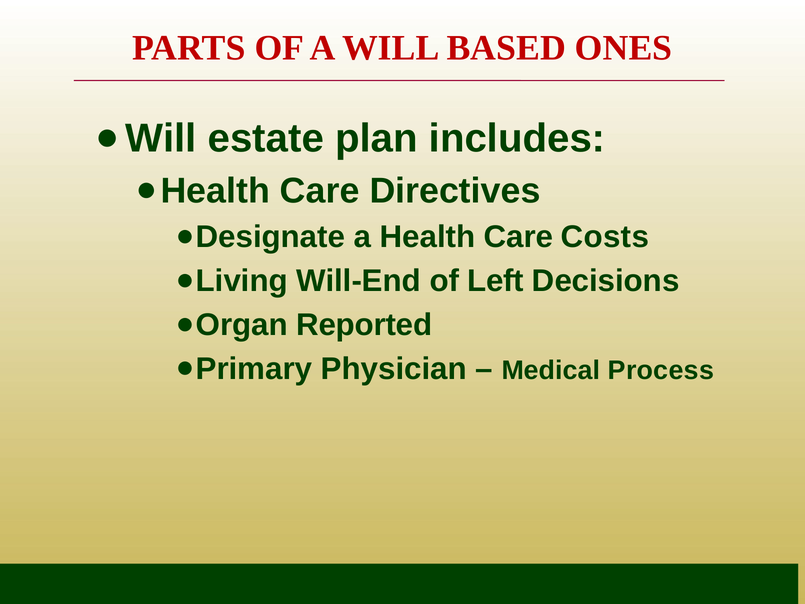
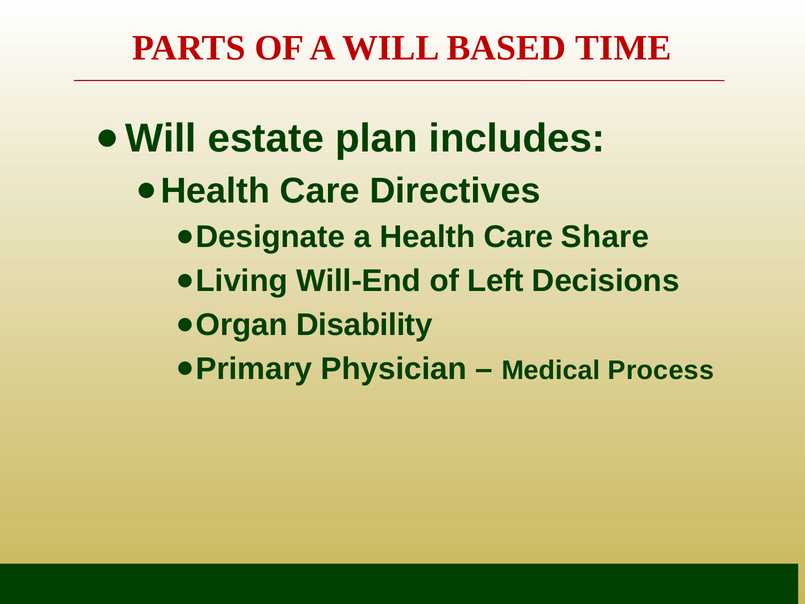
ONES: ONES -> TIME
Costs: Costs -> Share
Reported: Reported -> Disability
